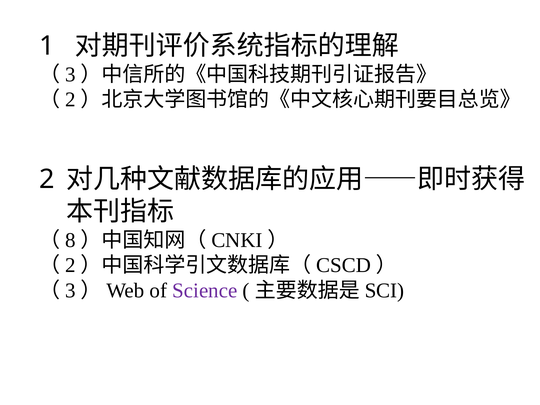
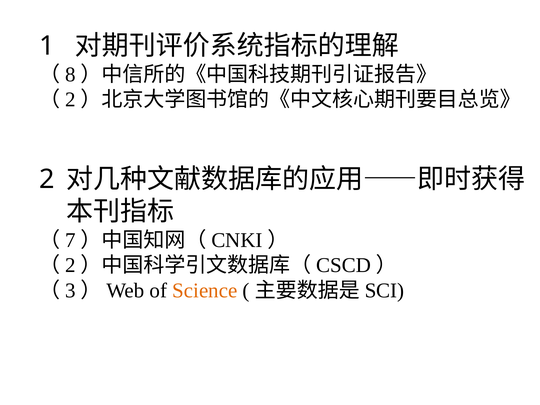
3 at (70, 74): 3 -> 8
8: 8 -> 7
Science colour: purple -> orange
